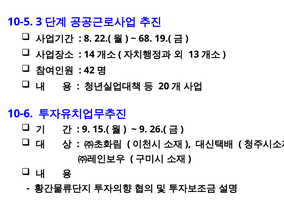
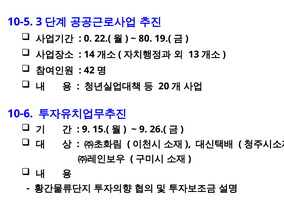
8: 8 -> 0
68: 68 -> 80
